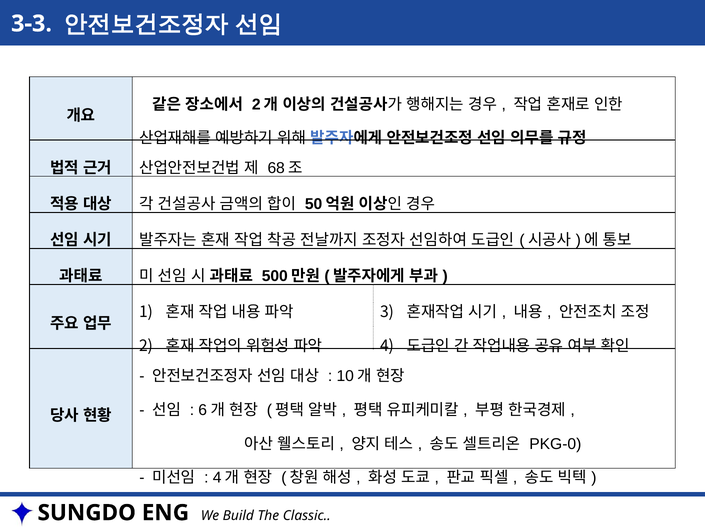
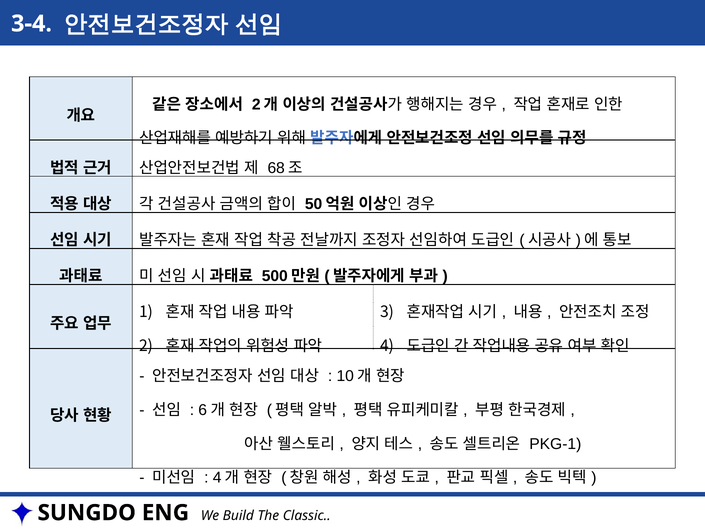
3-3: 3-3 -> 3-4
PKG-0: PKG-0 -> PKG-1
